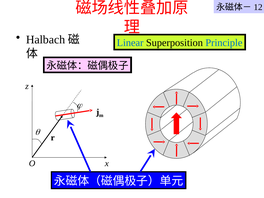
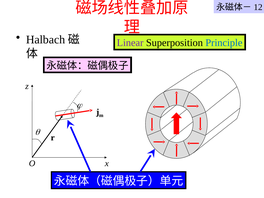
Linear colour: blue -> purple
